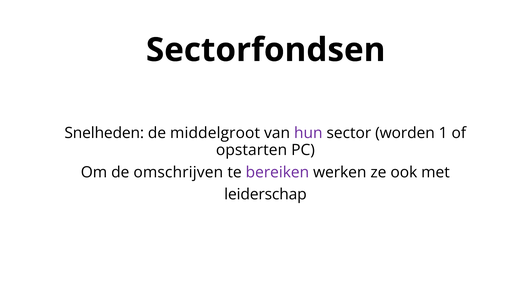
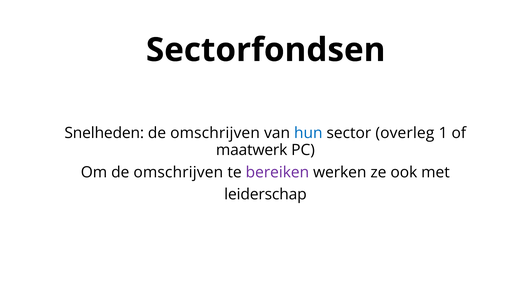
middelgroot at (215, 133): middelgroot -> omschrijven
hun colour: purple -> blue
worden: worden -> overleg
opstarten: opstarten -> maatwerk
